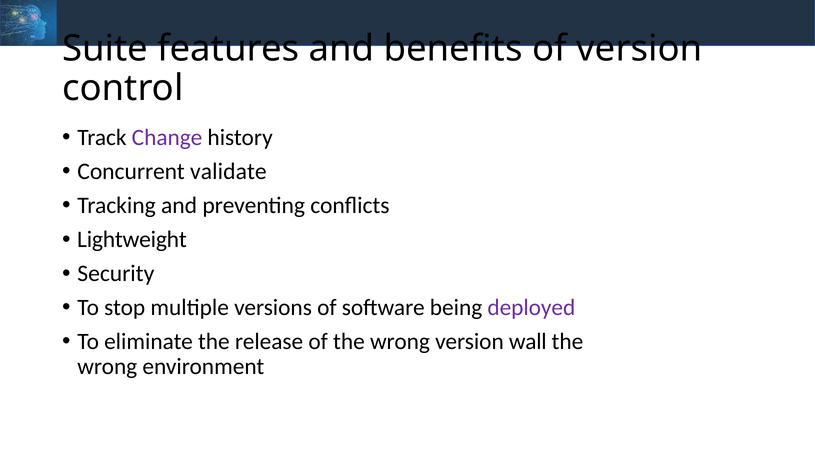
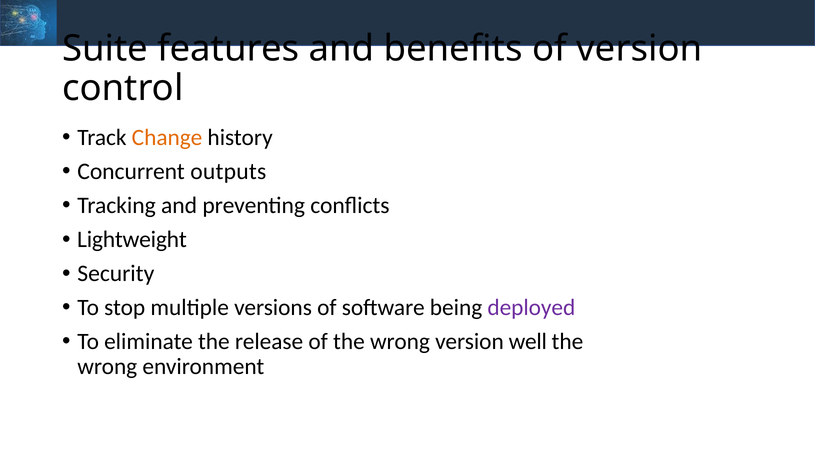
Change colour: purple -> orange
validate: validate -> outputs
wall: wall -> well
